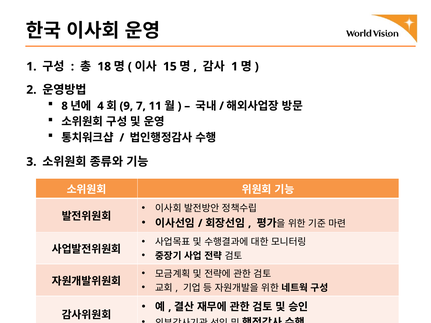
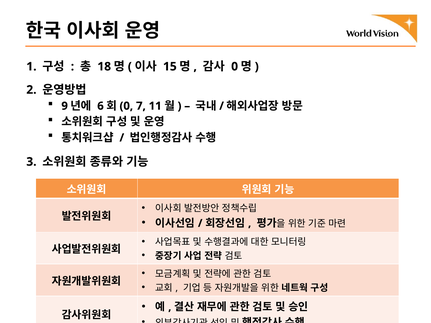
1 at (235, 67): 1 -> 0
8: 8 -> 9
4: 4 -> 6
9 at (126, 106): 9 -> 0
